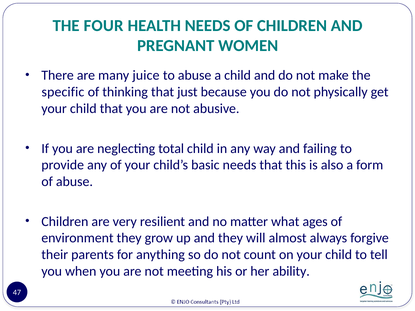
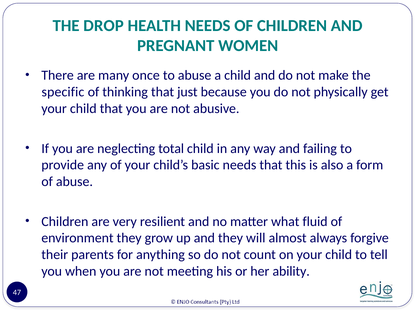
FOUR: FOUR -> DROP
juice: juice -> once
ages: ages -> fluid
